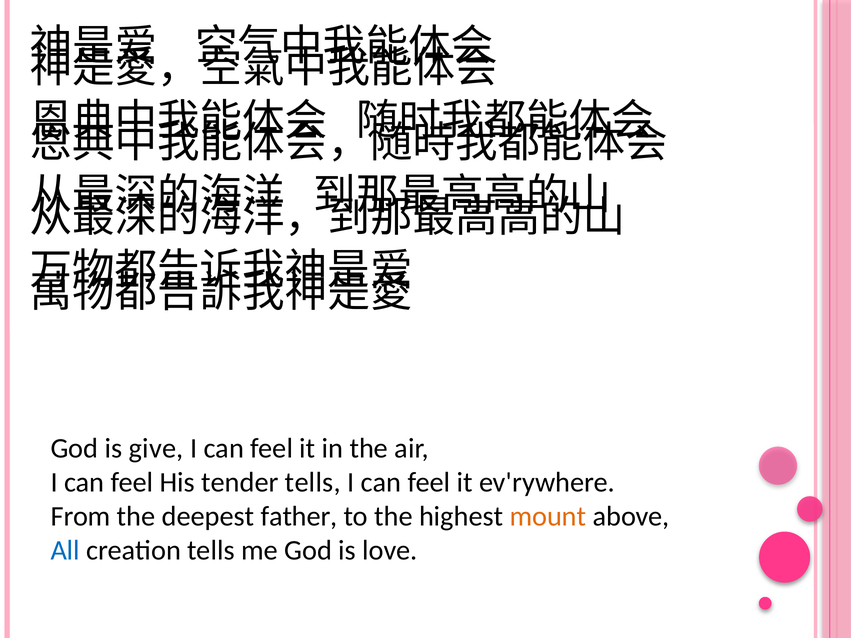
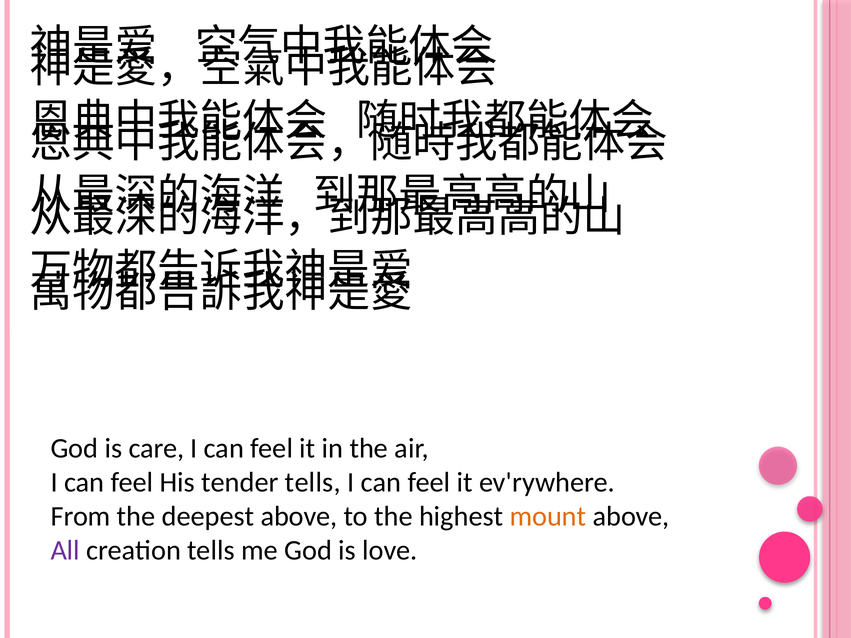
give: give -> care
deepest father: father -> above
All colour: blue -> purple
